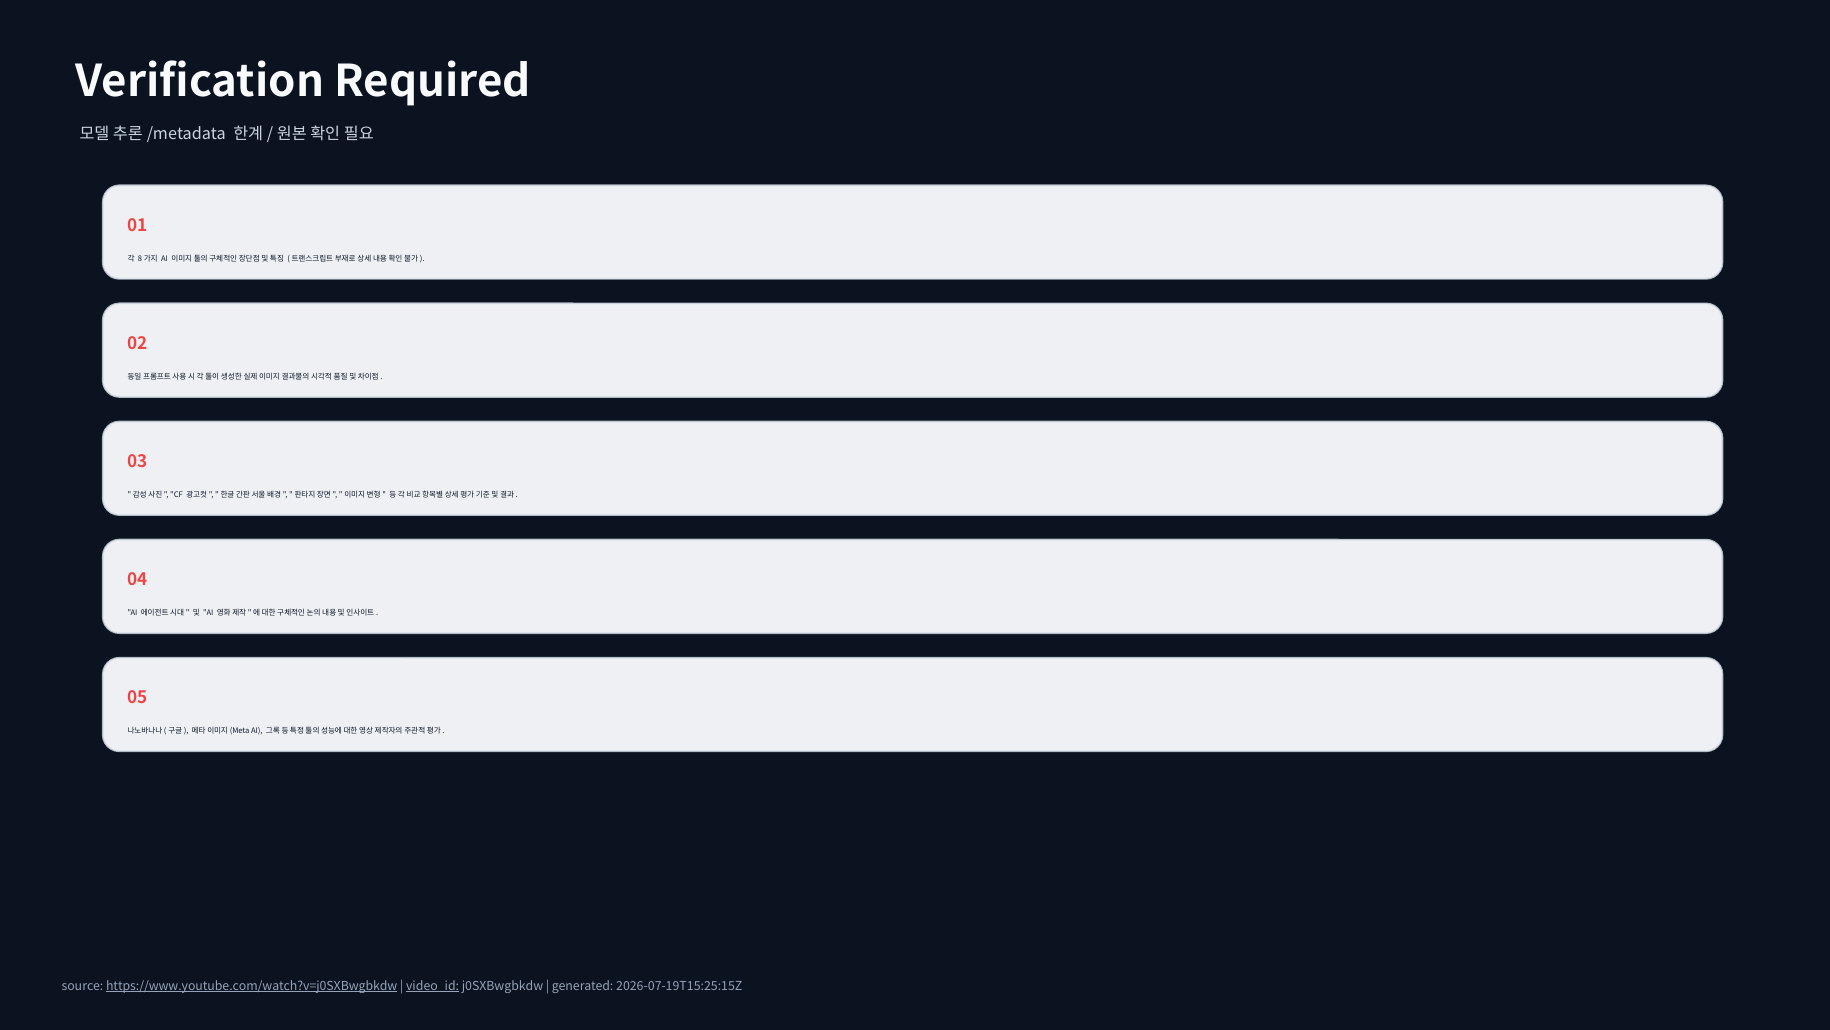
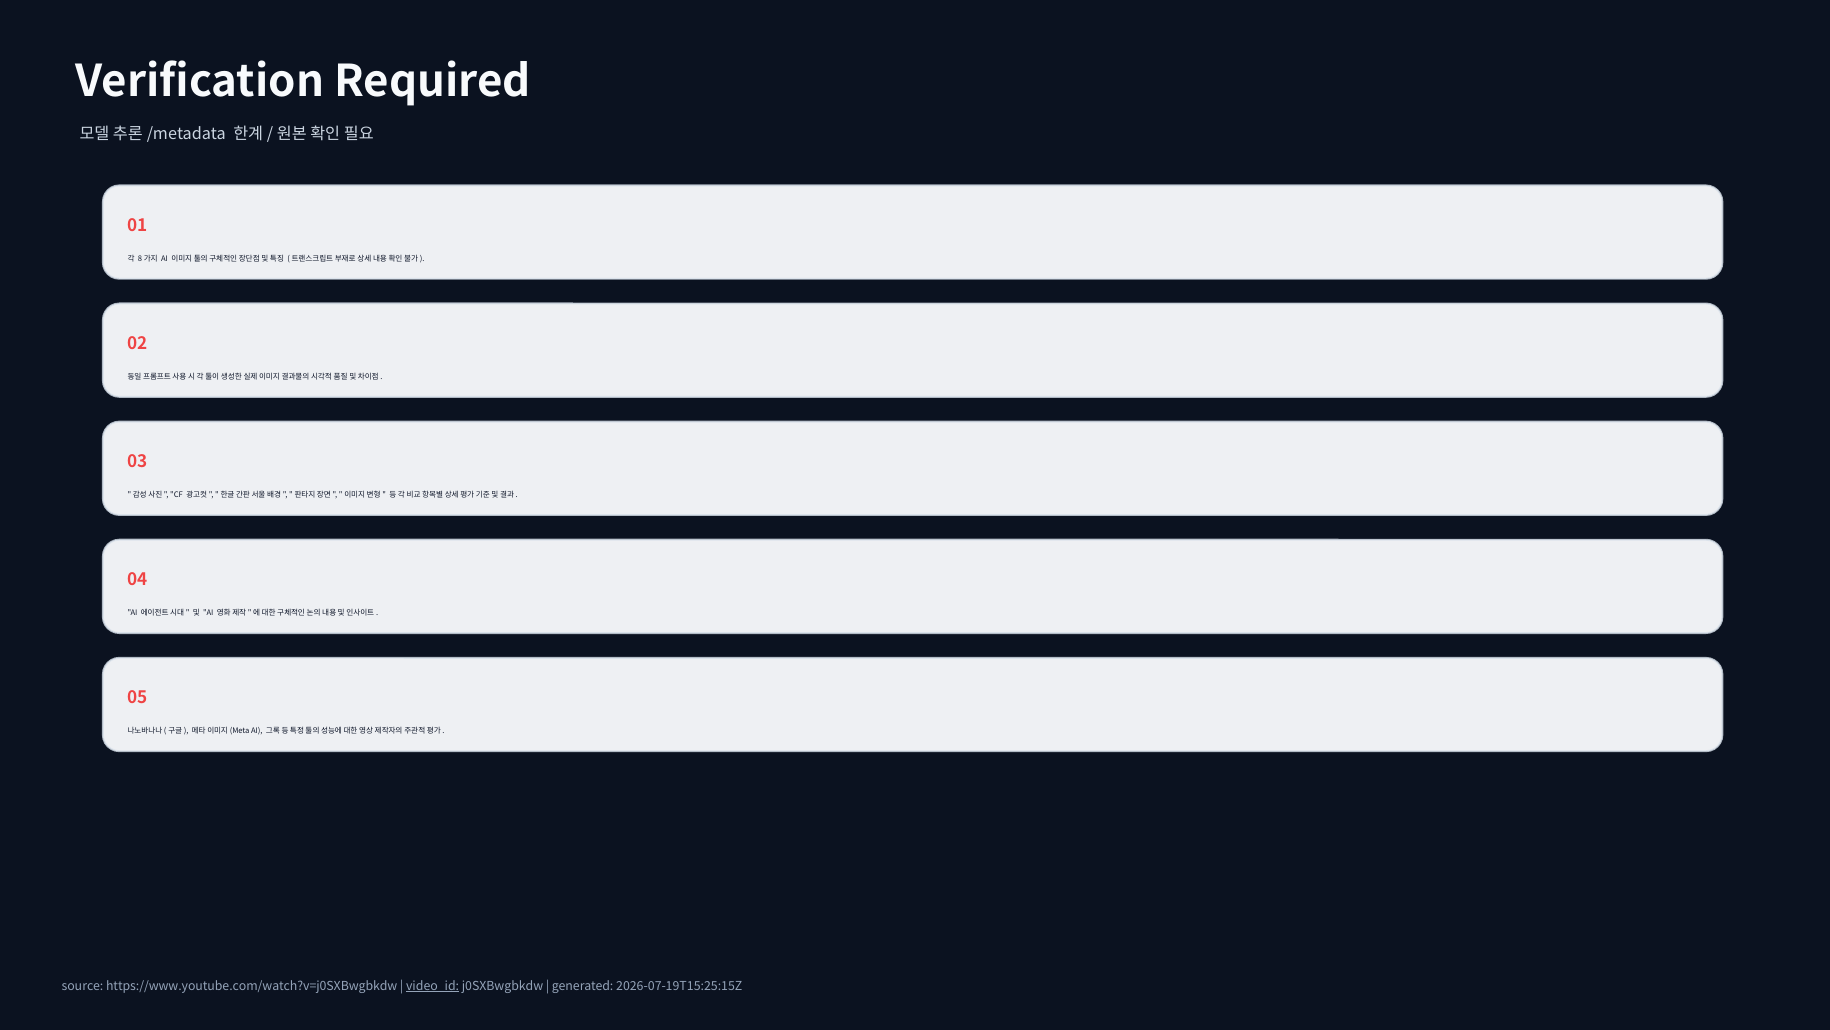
https://www.youtube.com/watch?v=j0SXBwgbkdw underline: present -> none
